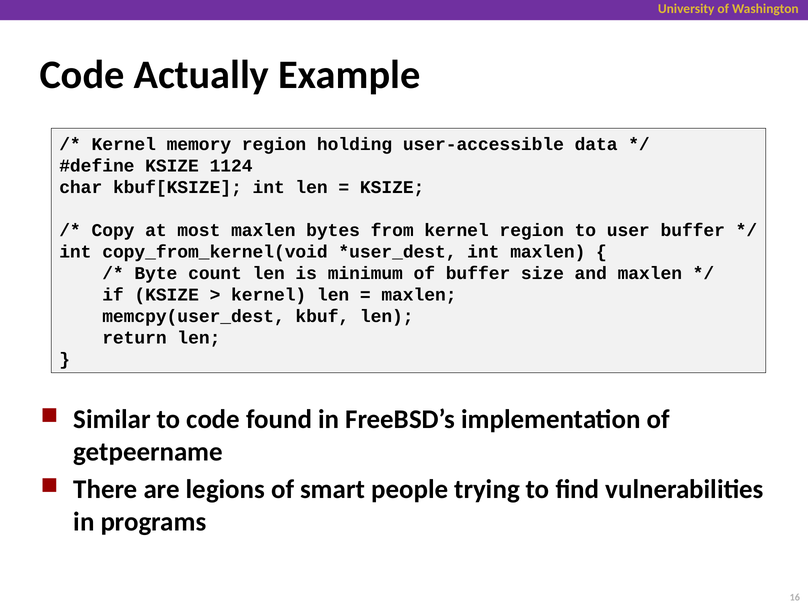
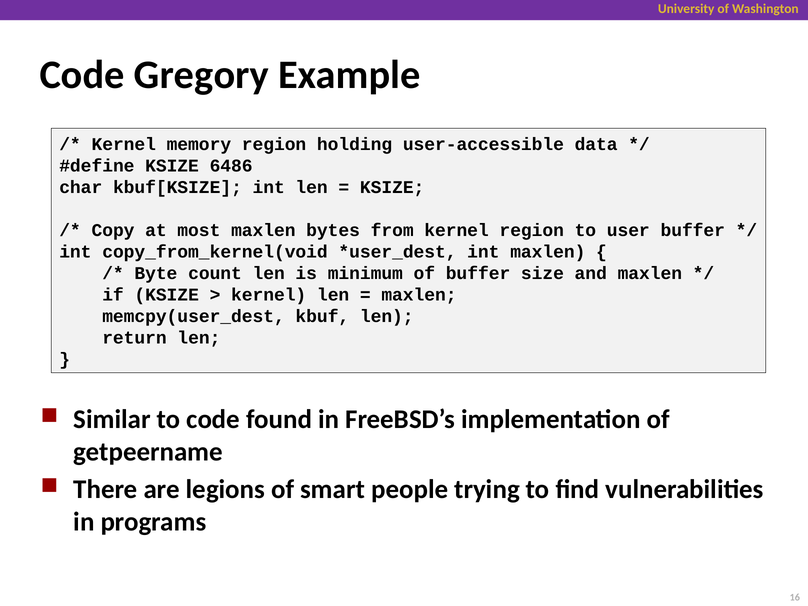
Actually: Actually -> Gregory
1124: 1124 -> 6486
